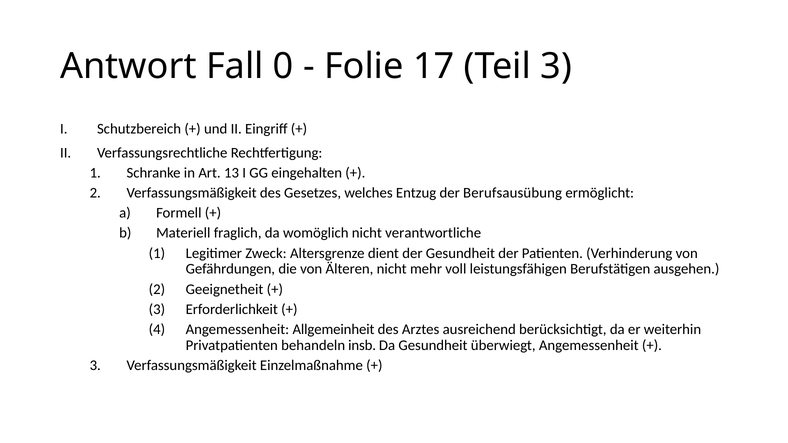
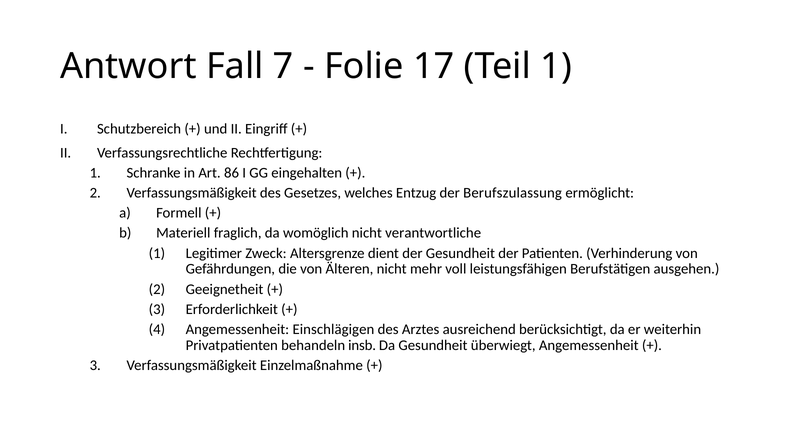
0: 0 -> 7
Teil 3: 3 -> 1
13: 13 -> 86
Berufsausübung: Berufsausübung -> Berufszulassung
Allgemeinheit: Allgemeinheit -> Einschlägigen
